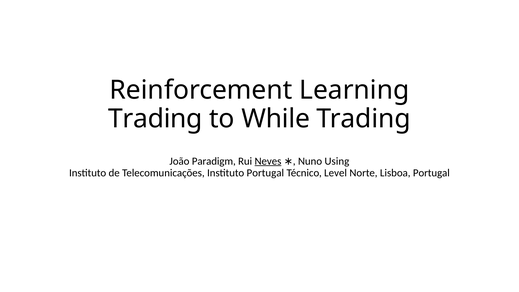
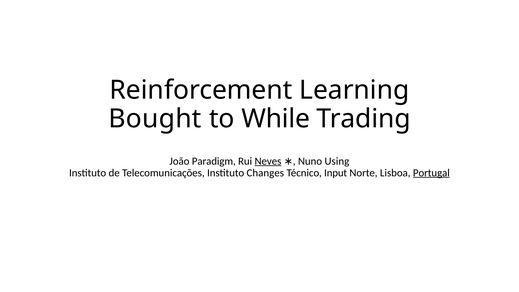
Trading at (155, 119): Trading -> Bought
Instituto Portugal: Portugal -> Changes
Level: Level -> Input
Portugal at (431, 173) underline: none -> present
